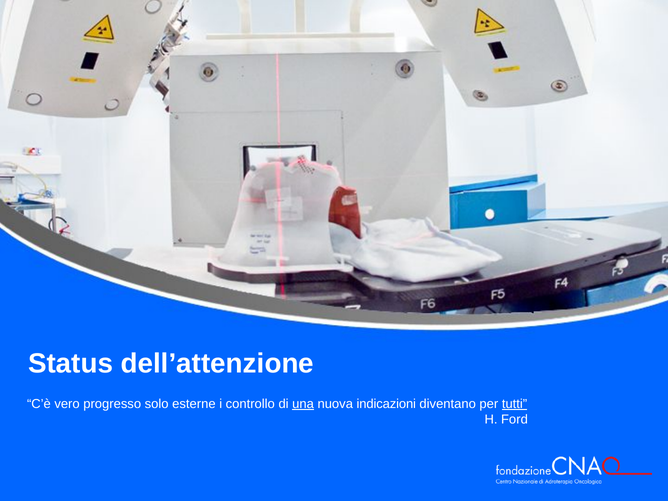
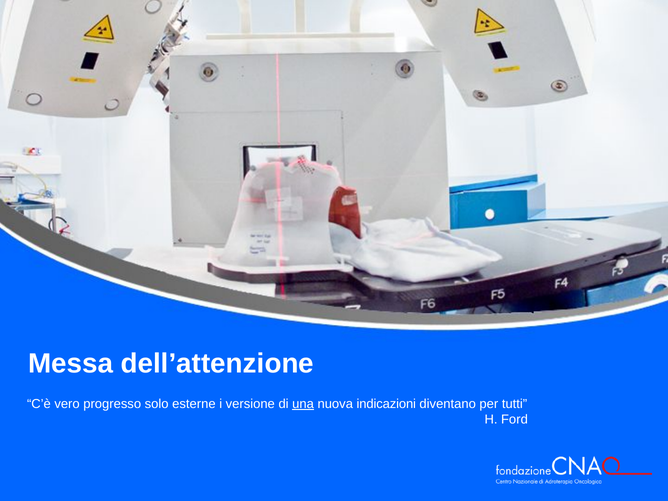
Status: Status -> Messa
controllo: controllo -> versione
tutti underline: present -> none
